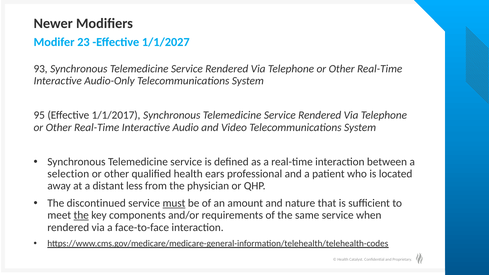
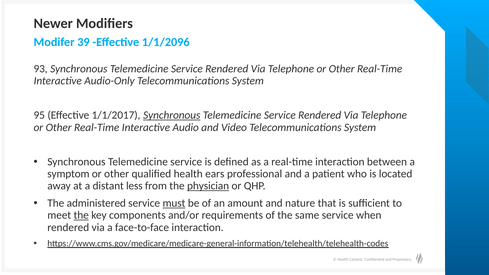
23: 23 -> 39
1/1/2027: 1/1/2027 -> 1/1/2096
Synchronous at (172, 115) underline: none -> present
selection: selection -> symptom
physician underline: none -> present
discontinued: discontinued -> administered
